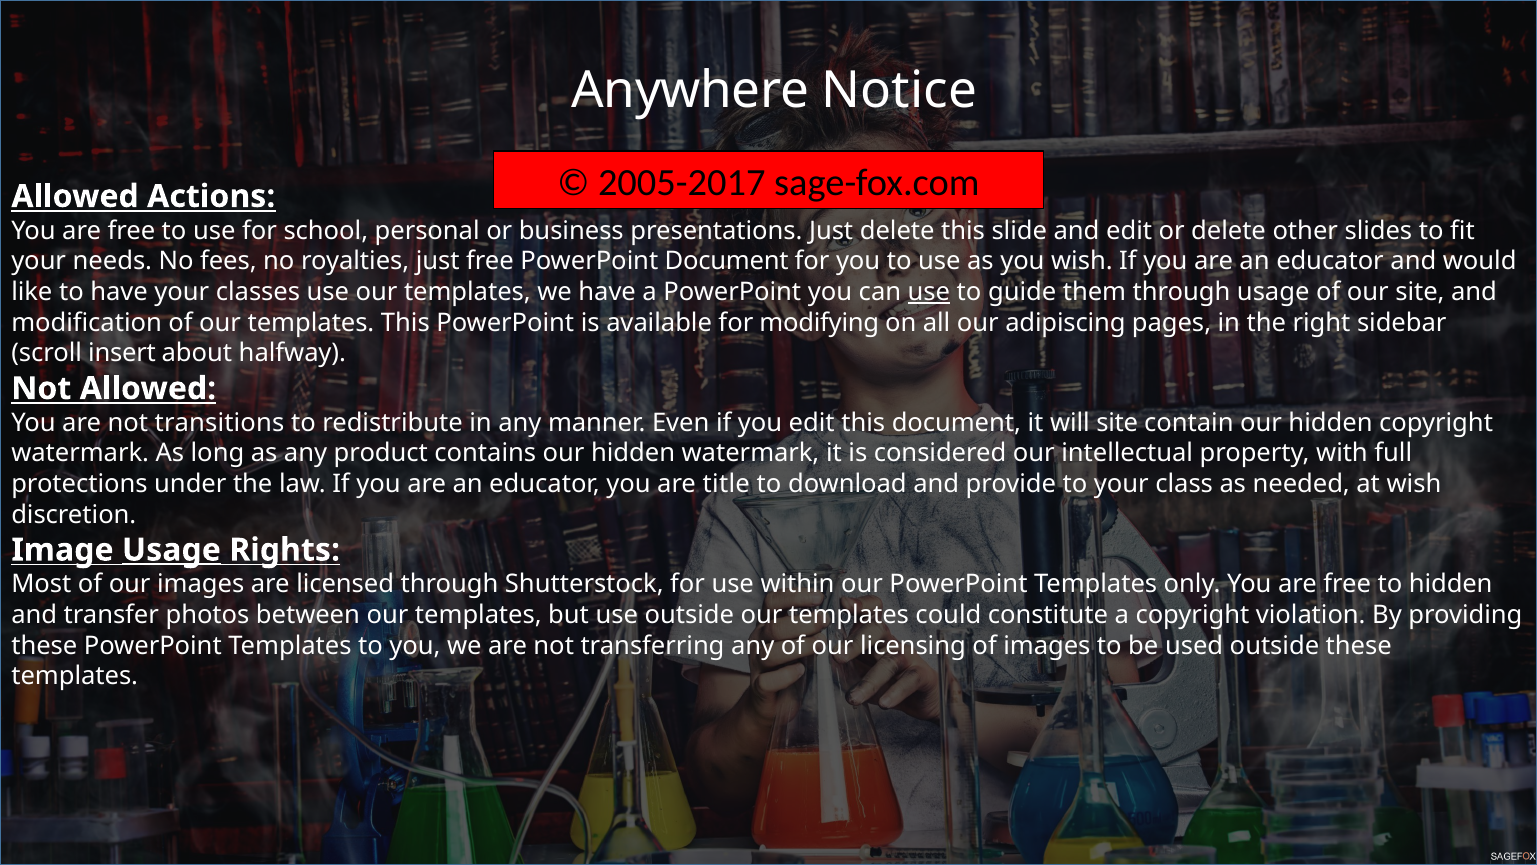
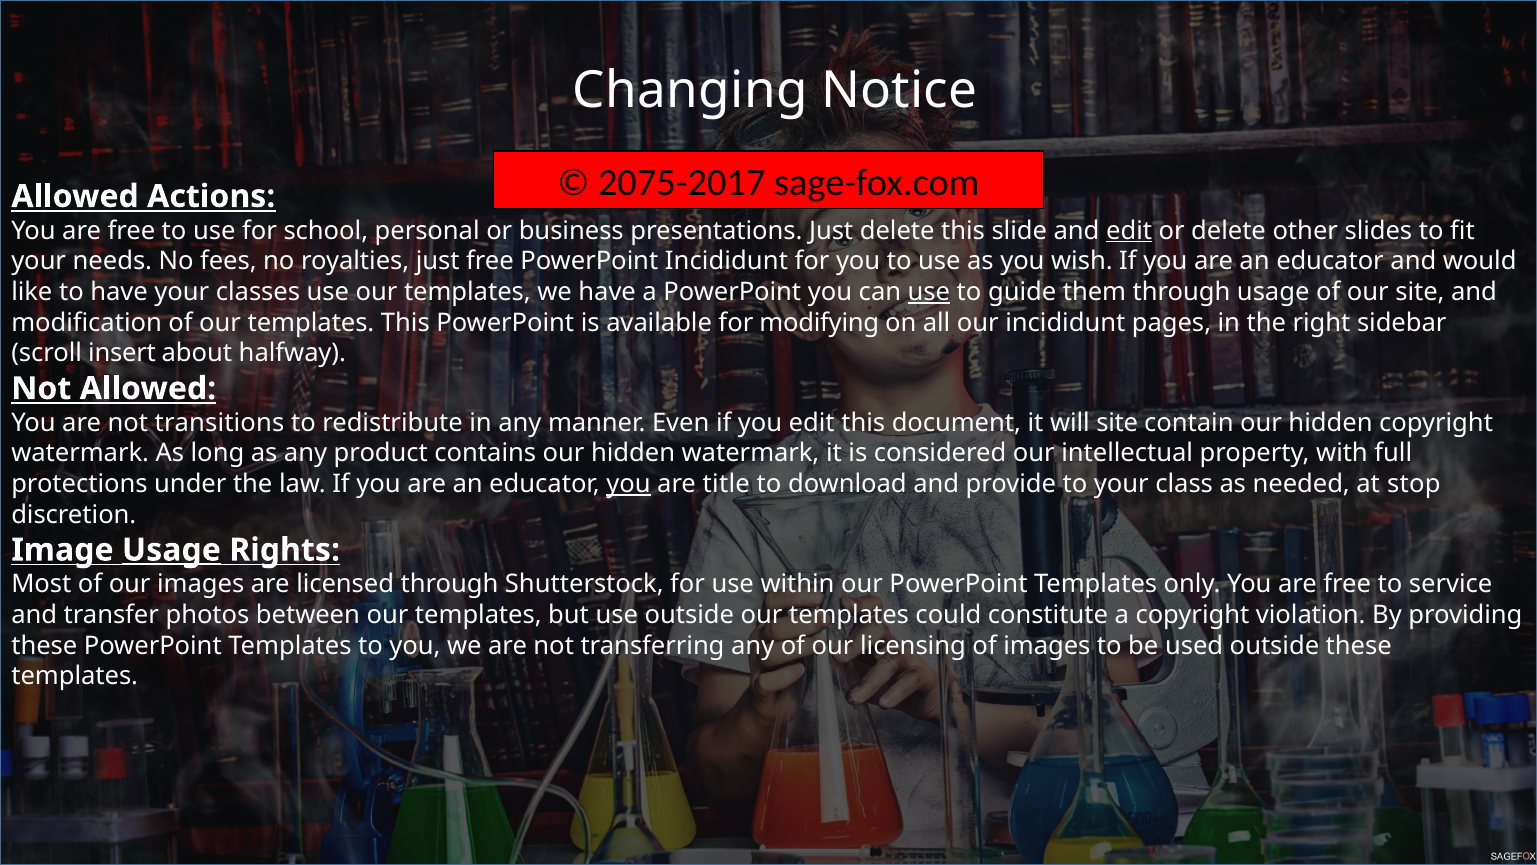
Anywhere: Anywhere -> Changing
2005-2017: 2005-2017 -> 2075-2017
edit at (1129, 230) underline: none -> present
PowerPoint Document: Document -> Incididunt
our adipiscing: adipiscing -> incididunt
you at (628, 484) underline: none -> present
at wish: wish -> stop
to hidden: hidden -> service
